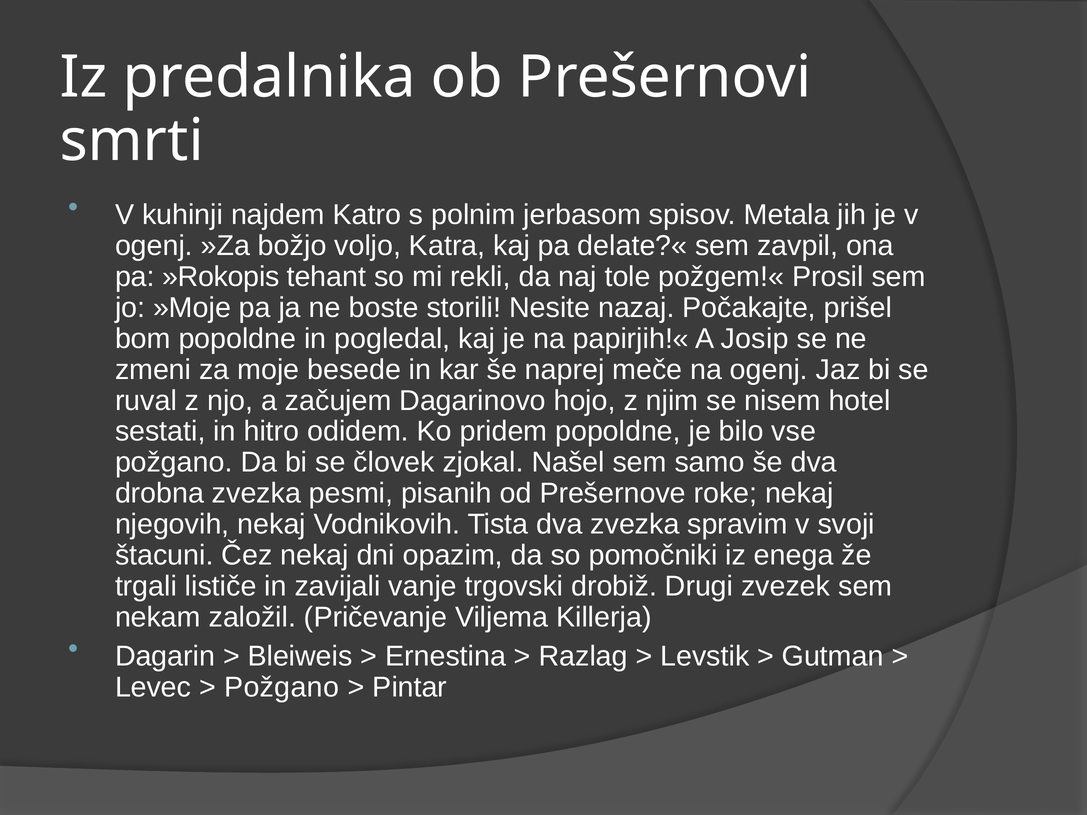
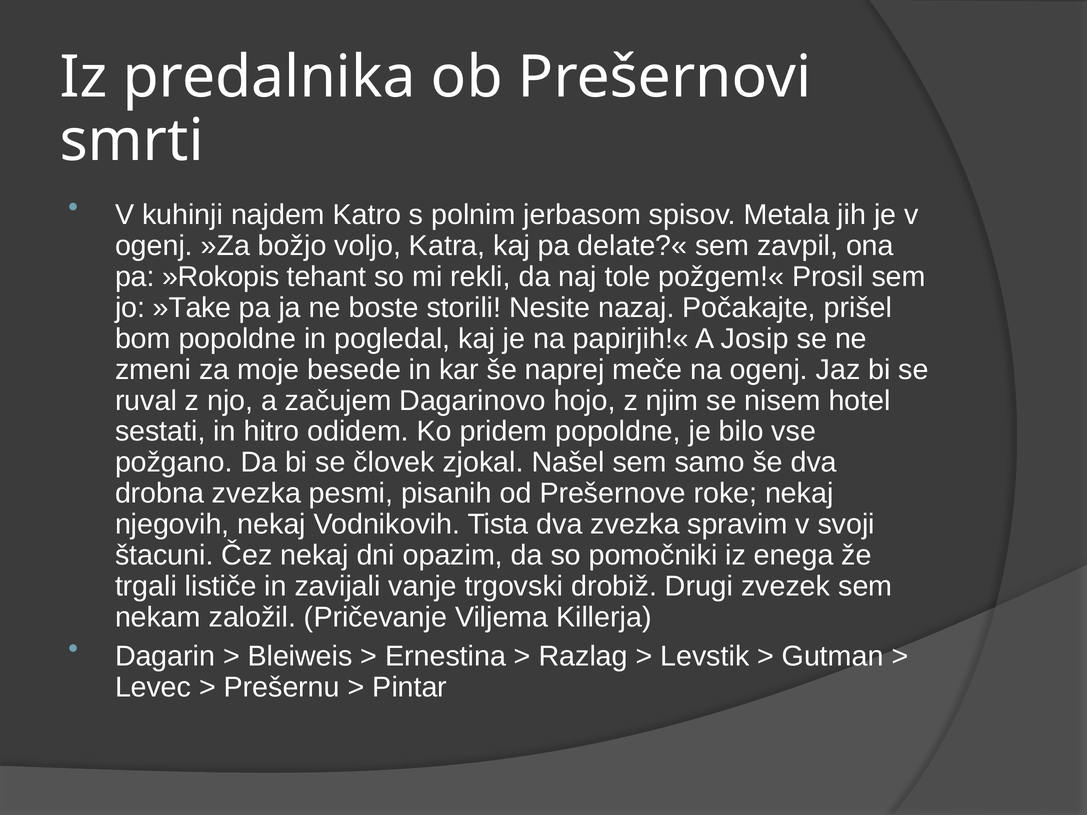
»Moje: »Moje -> »Take
Požgano at (282, 688): Požgano -> Prešernu
